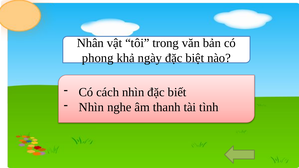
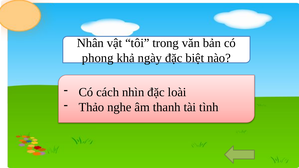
biết: biết -> loài
Nhìn at (91, 107): Nhìn -> Thảo
